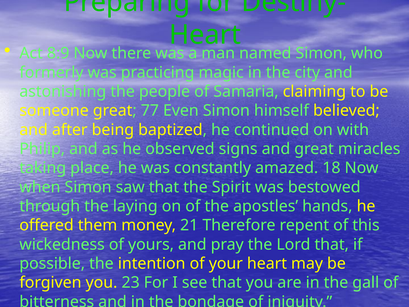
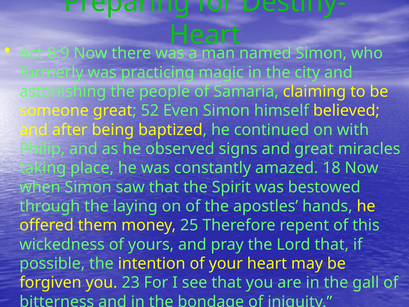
77: 77 -> 52
21: 21 -> 25
